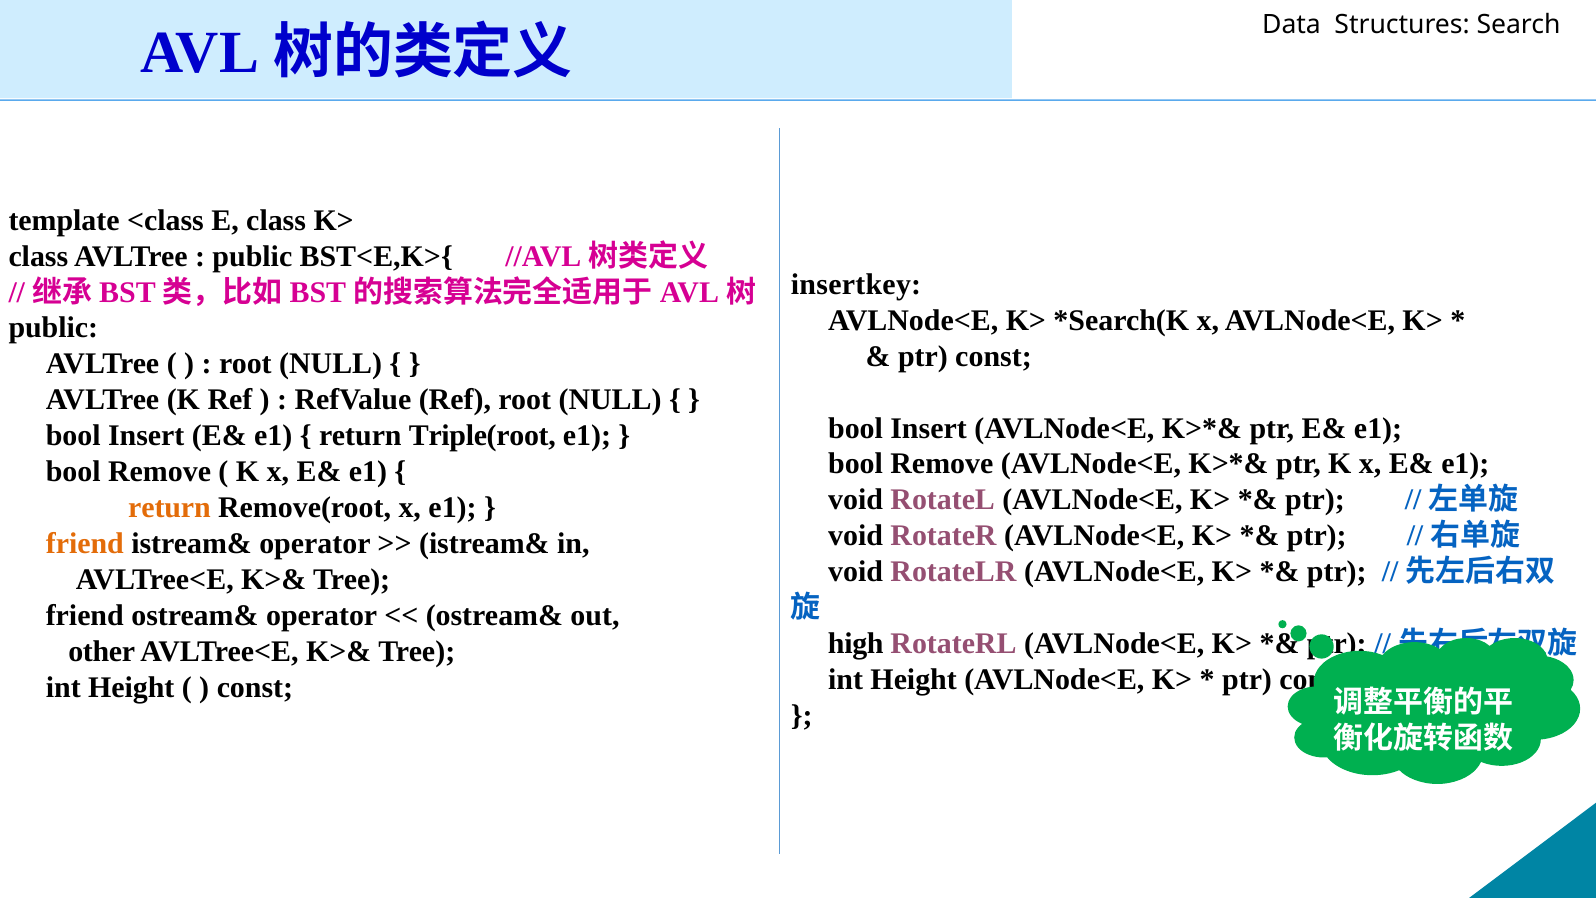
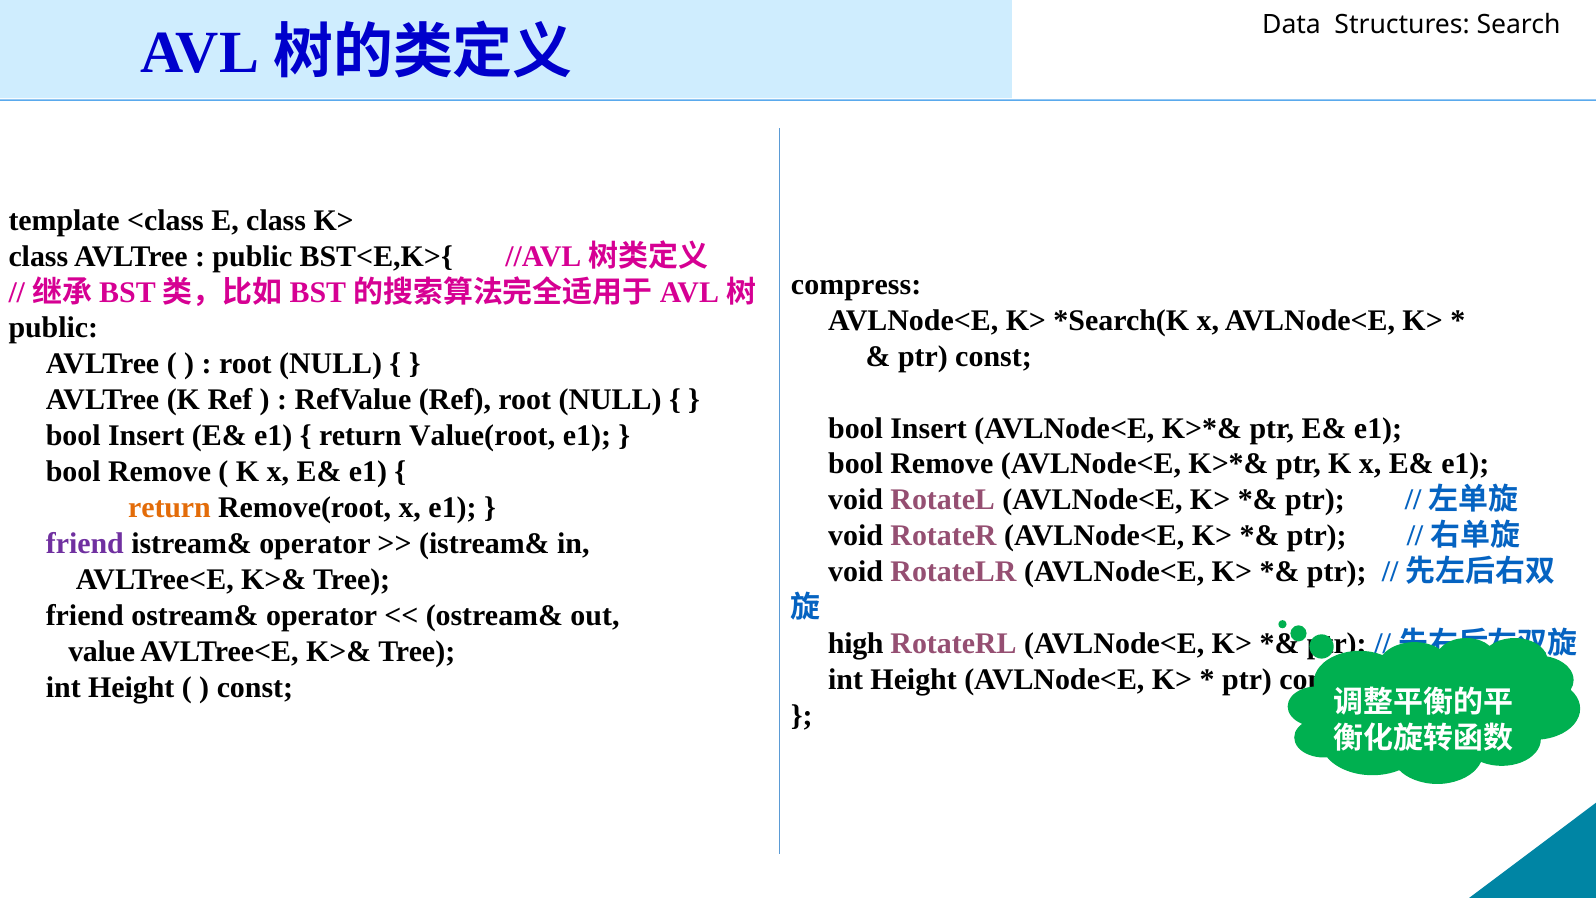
insertkey: insertkey -> compress
Triple(root: Triple(root -> Value(root
friend at (85, 543) colour: orange -> purple
other: other -> value
